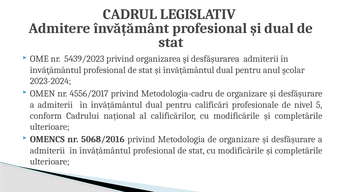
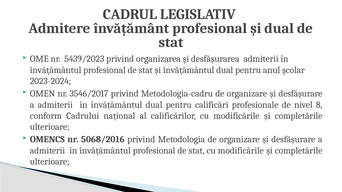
4556/2017: 4556/2017 -> 3546/2017
5: 5 -> 8
